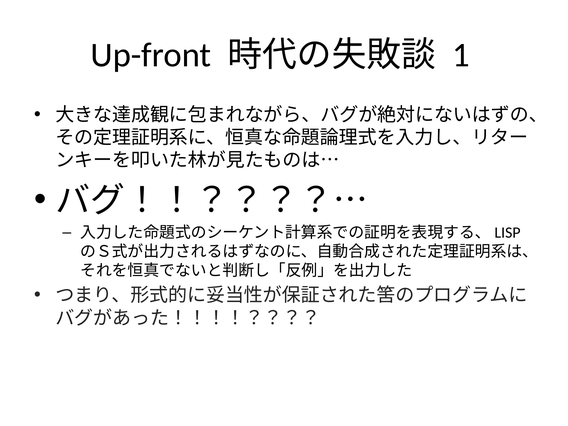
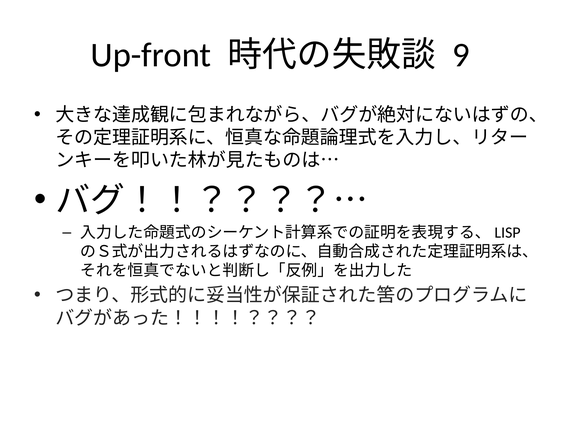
1: 1 -> 9
